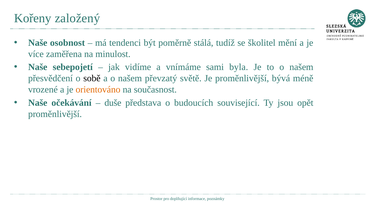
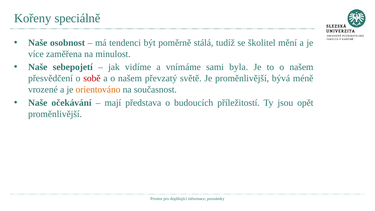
založený: založený -> speciálně
sobě colour: black -> red
duše: duše -> mají
související: související -> příležitostí
